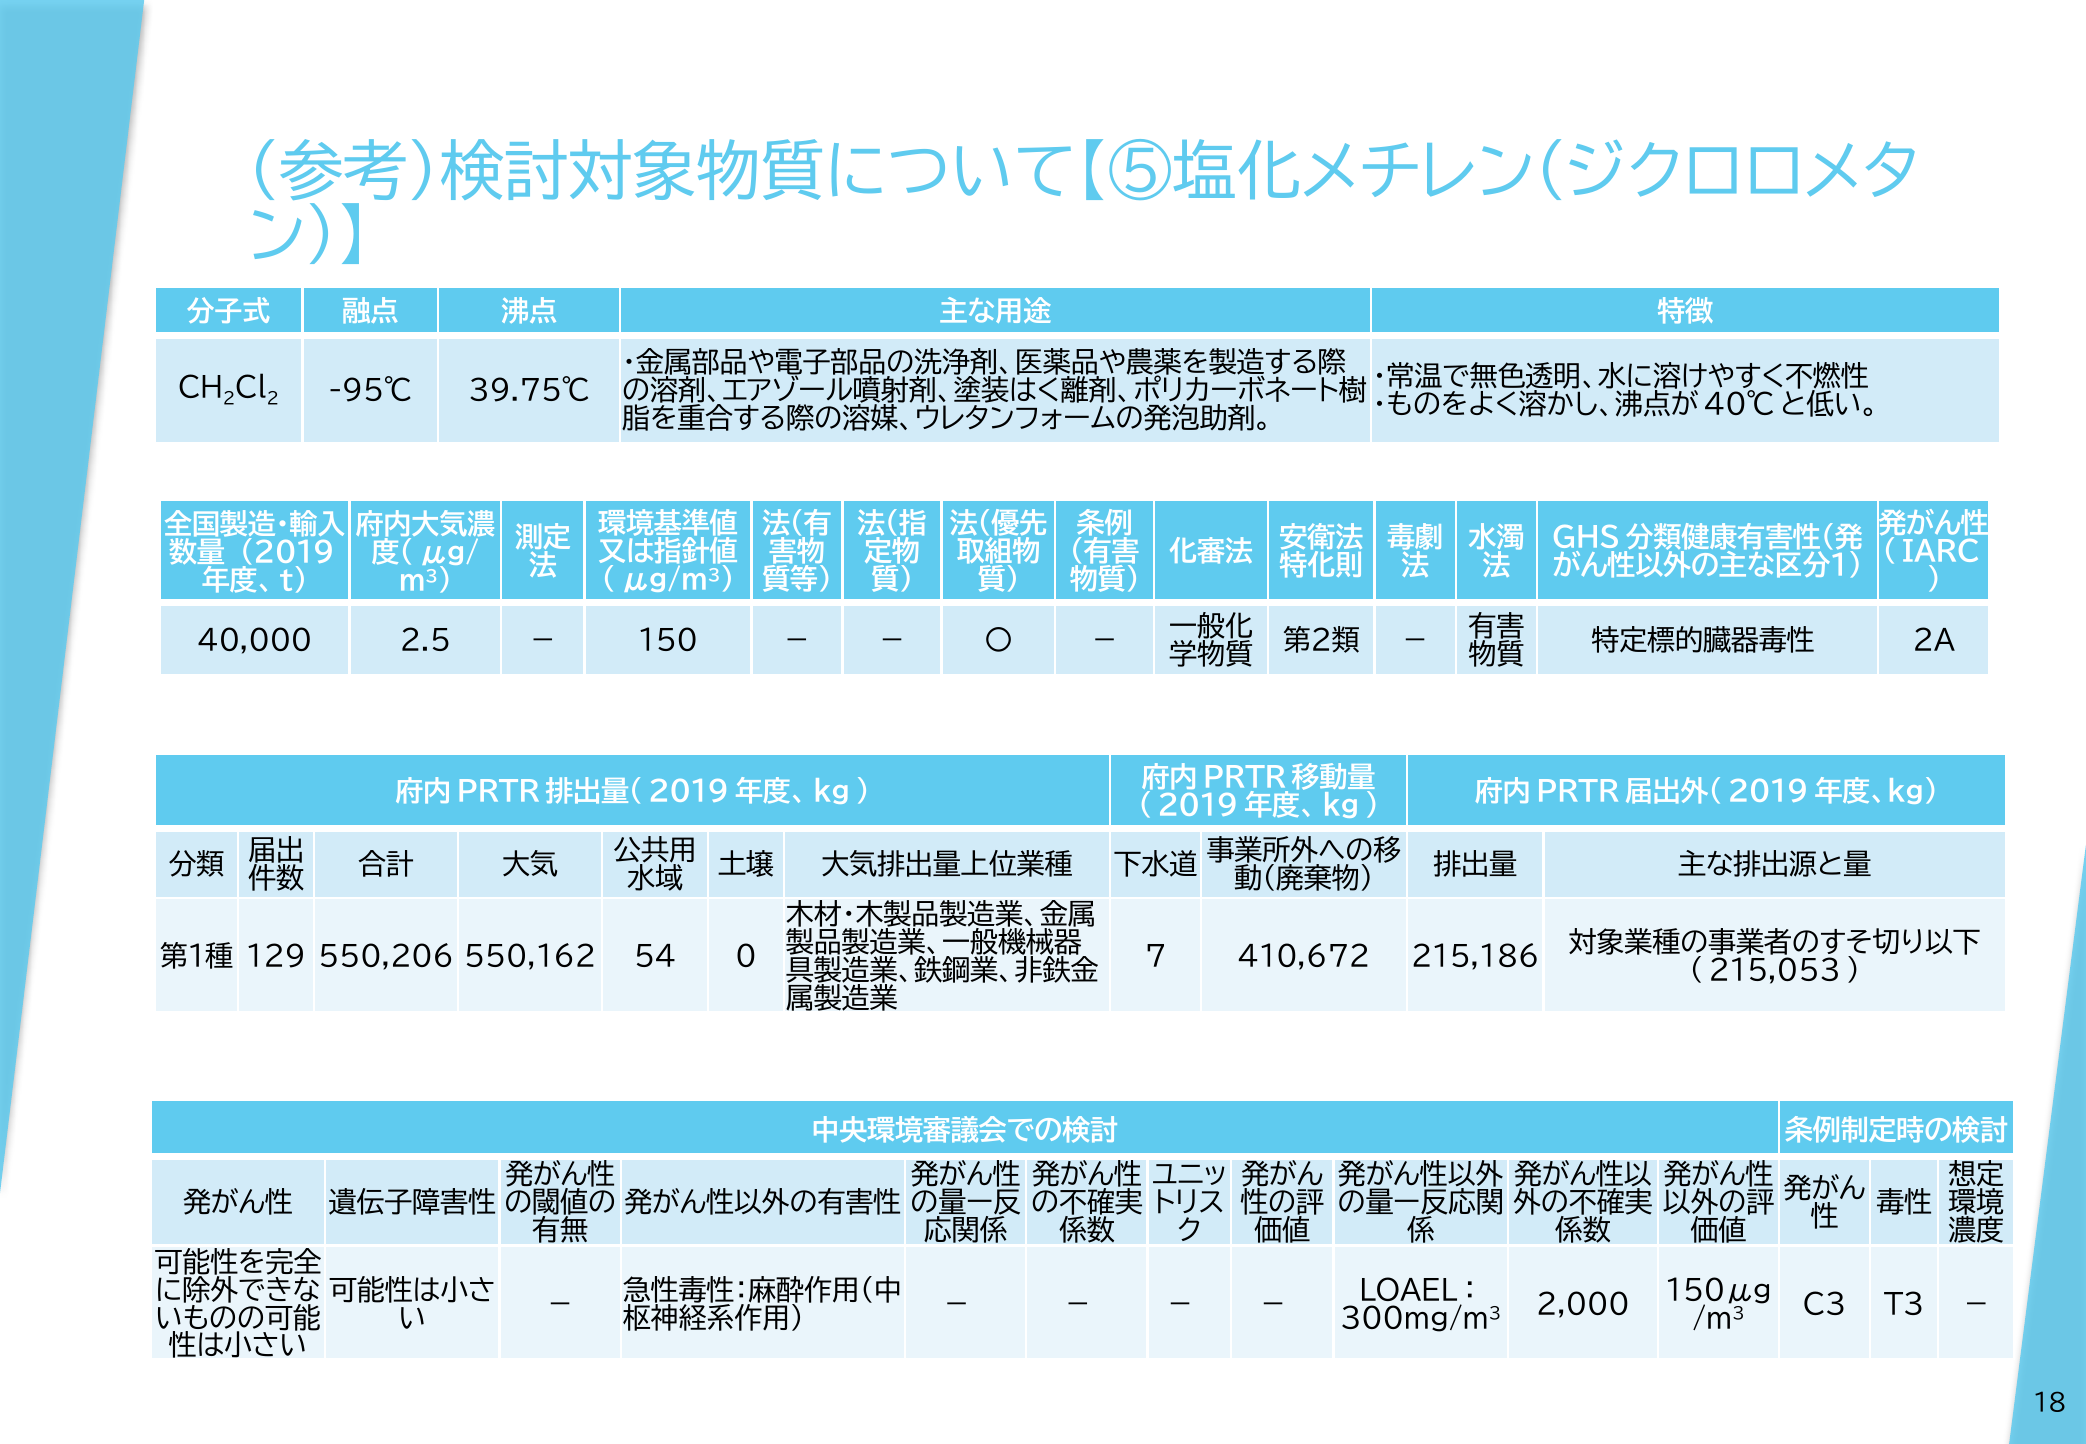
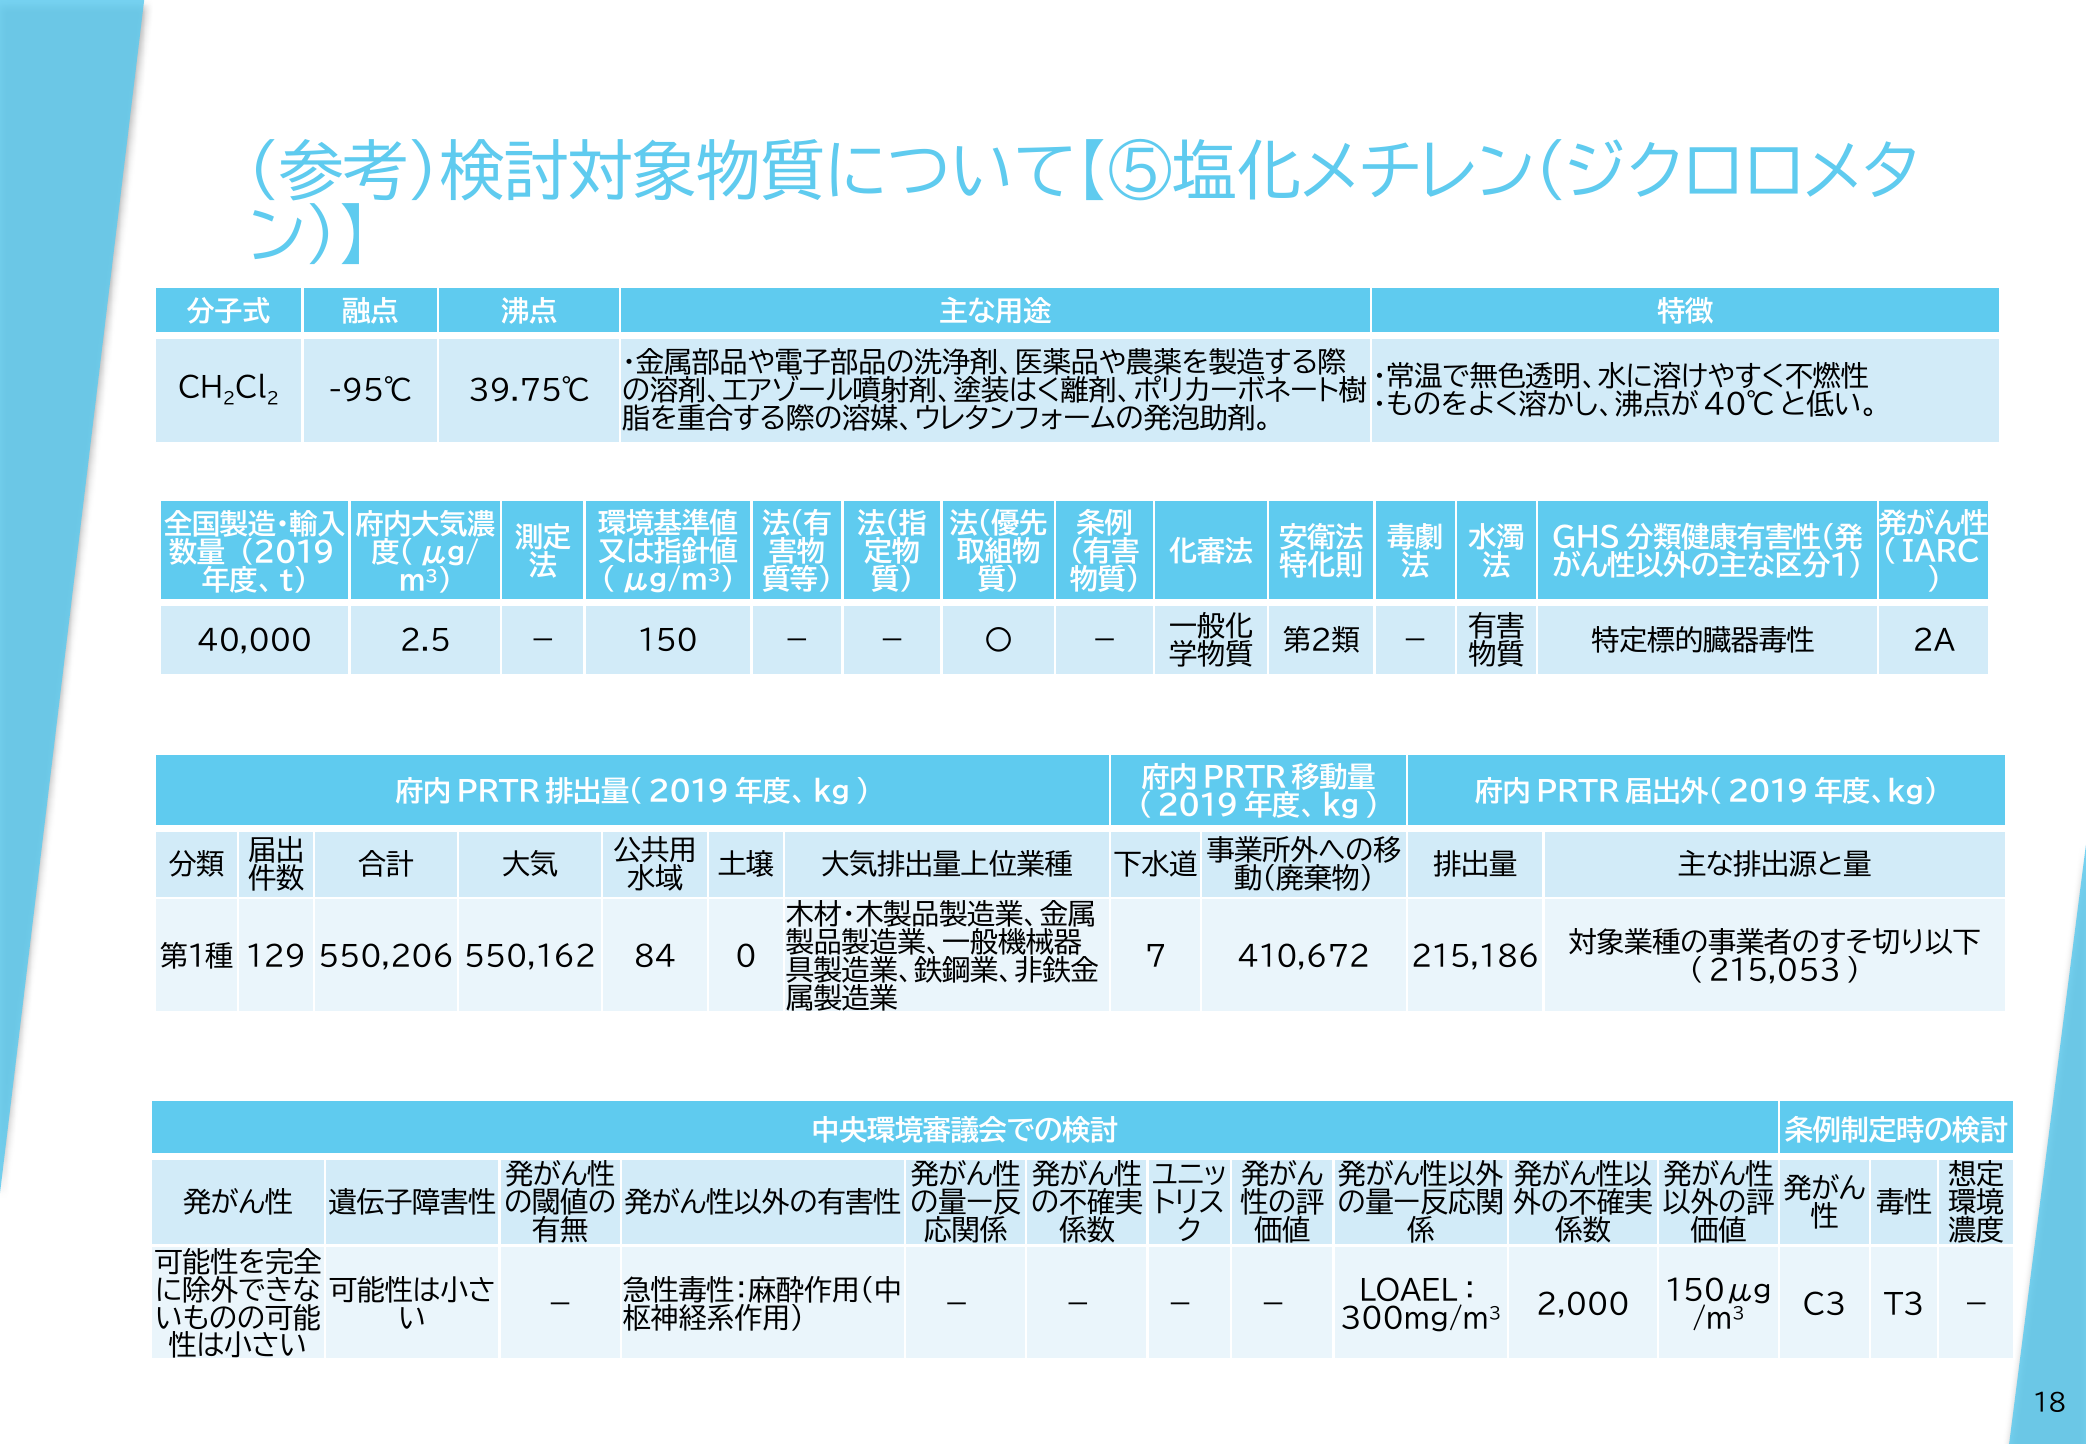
54: 54 -> 84
